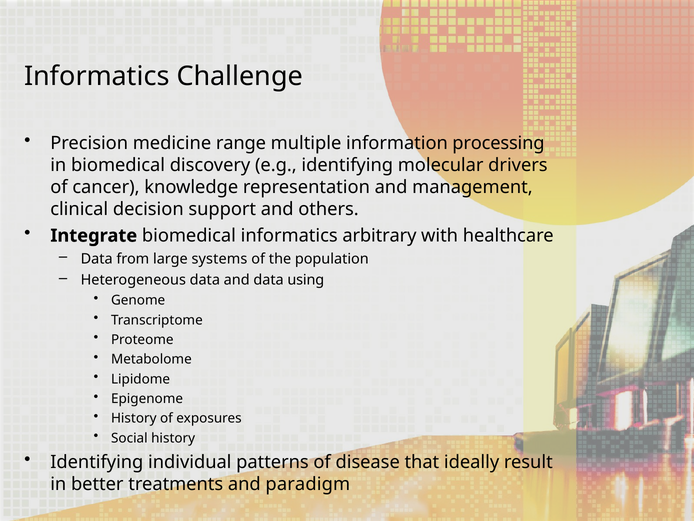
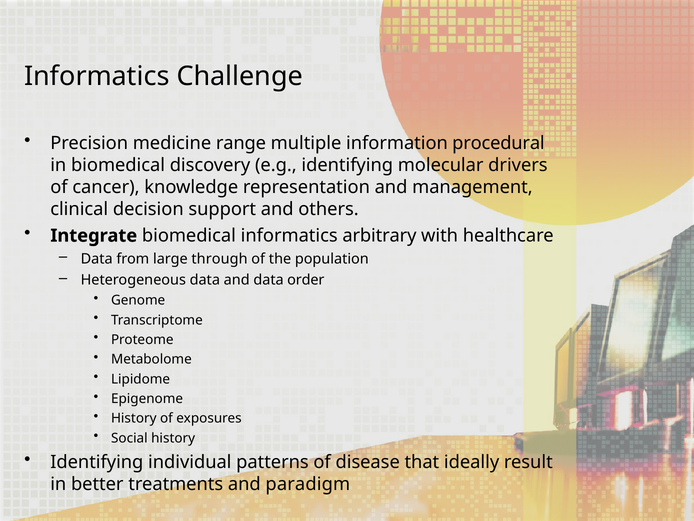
processing: processing -> procedural
systems: systems -> through
using: using -> order
